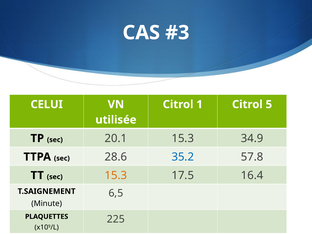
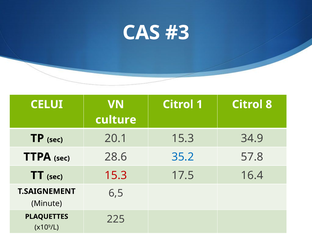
5: 5 -> 8
utilisée: utilisée -> culture
15.3 at (116, 175) colour: orange -> red
